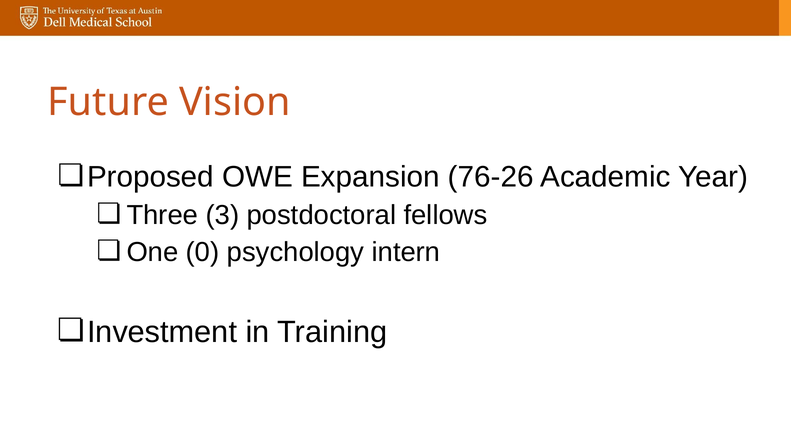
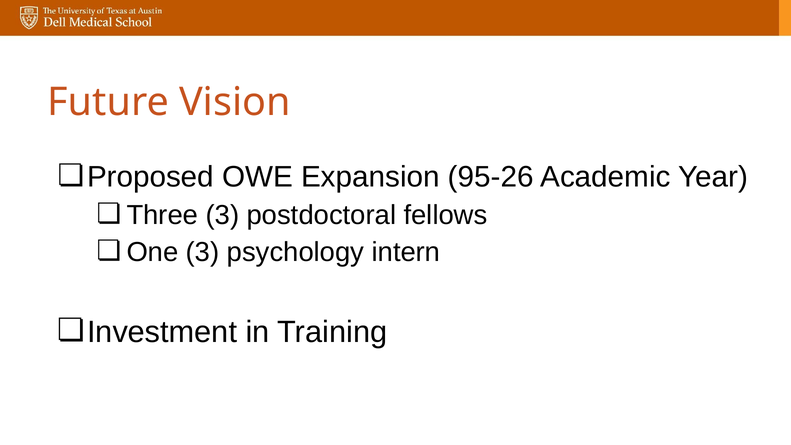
76-26: 76-26 -> 95-26
0 at (203, 252): 0 -> 3
